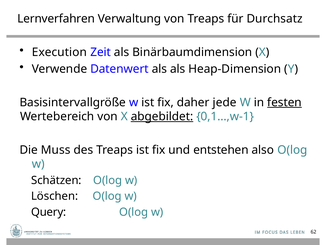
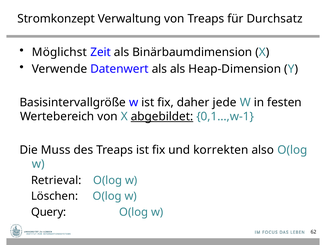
Lernverfahren: Lernverfahren -> Stromkonzept
Execution: Execution -> Möglichst
festen underline: present -> none
entstehen: entstehen -> korrekten
Schätzen: Schätzen -> Retrieval
